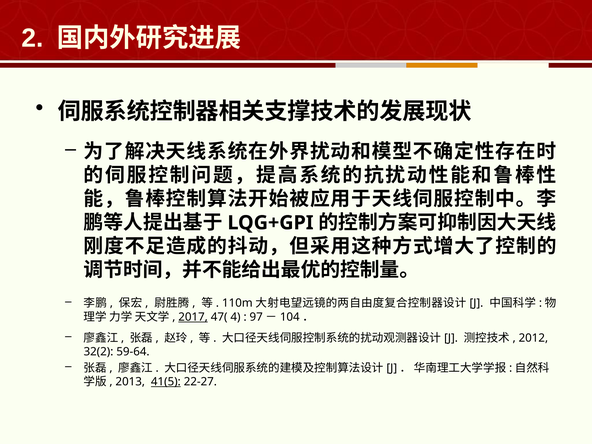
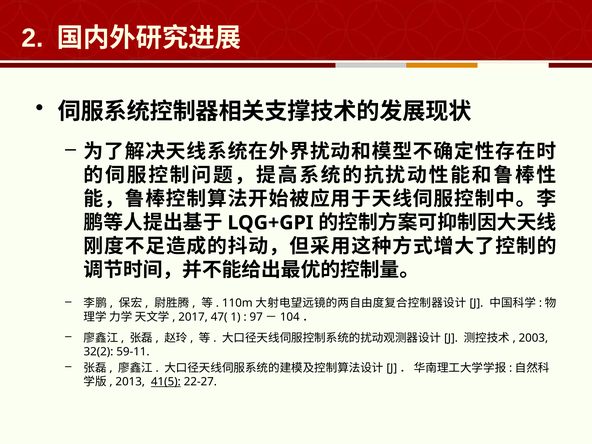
2017 underline: present -> none
4: 4 -> 1
2012: 2012 -> 2003
59-64: 59-64 -> 59-11
